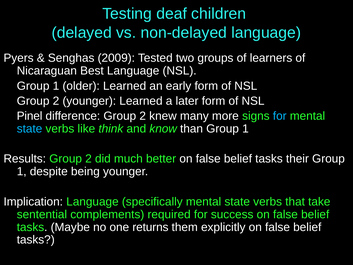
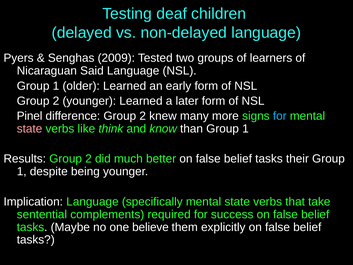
Best: Best -> Said
state at (30, 129) colour: light blue -> pink
returns: returns -> believe
